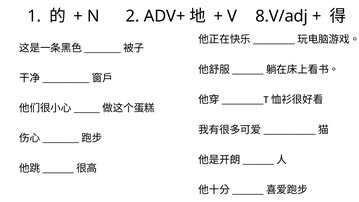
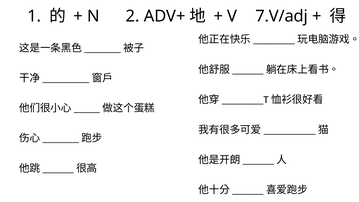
8.V/adj: 8.V/adj -> 7.V/adj
